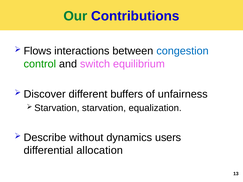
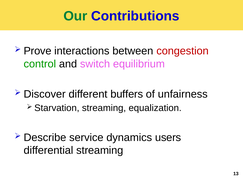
Flows: Flows -> Prove
congestion colour: blue -> red
Starvation starvation: starvation -> streaming
without: without -> service
differential allocation: allocation -> streaming
